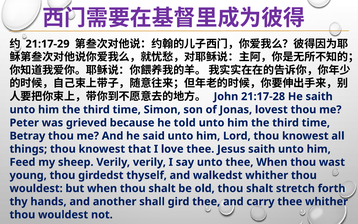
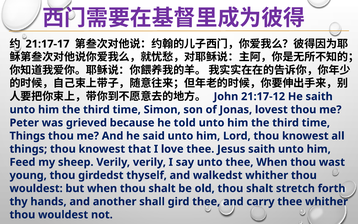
21:17-29: 21:17-29 -> 21:17-17
21:17-28: 21:17-28 -> 21:17-12
Betray at (27, 136): Betray -> Things
